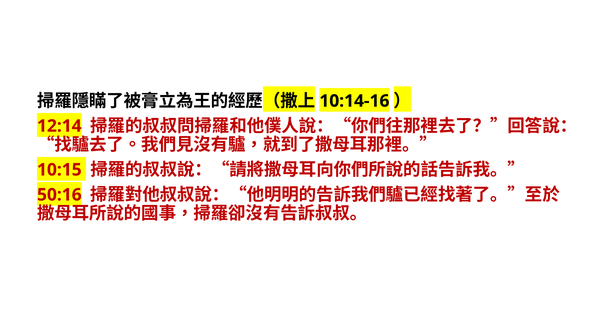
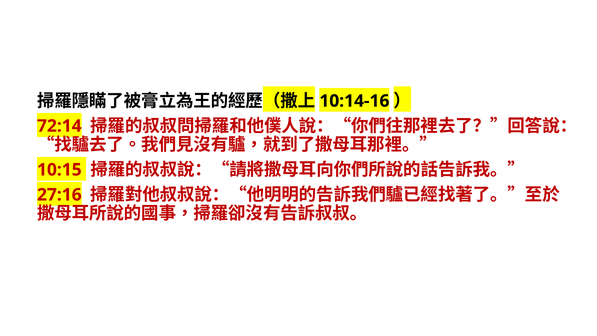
12:14: 12:14 -> 72:14
50:16: 50:16 -> 27:16
